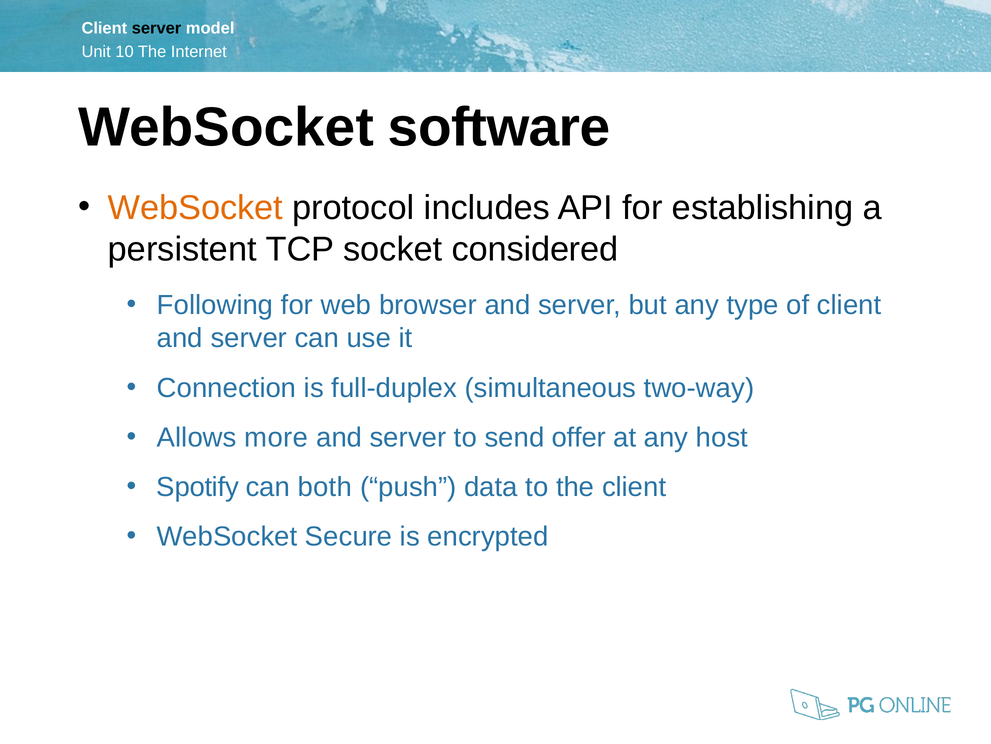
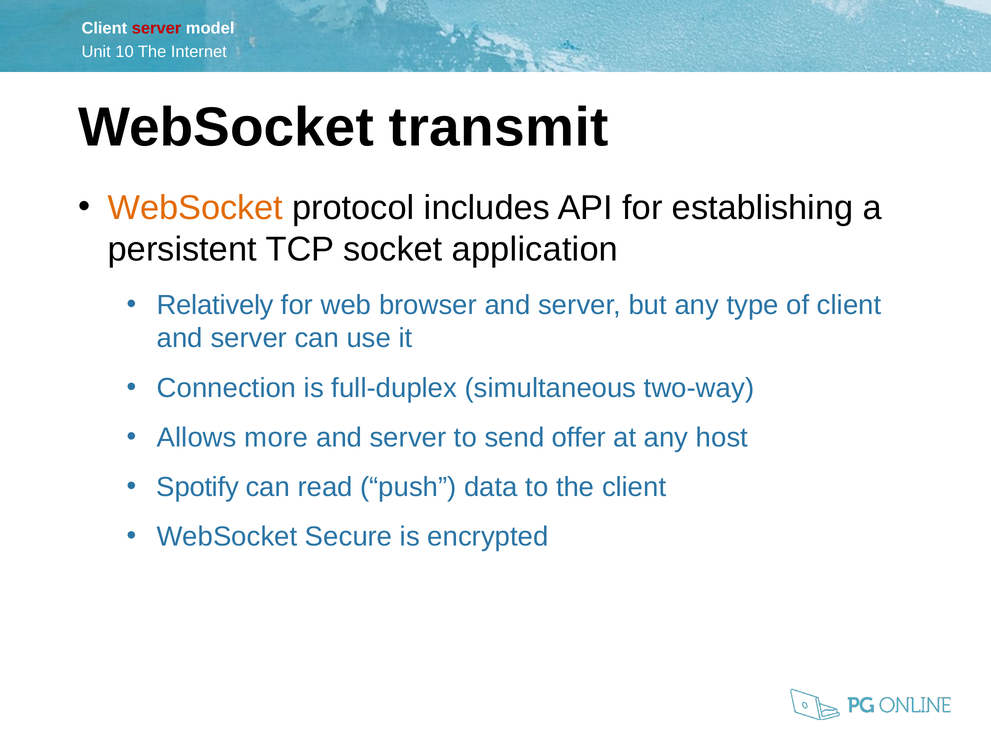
server at (157, 28) colour: black -> red
software: software -> transmit
considered: considered -> application
Following: Following -> Relatively
both: both -> read
